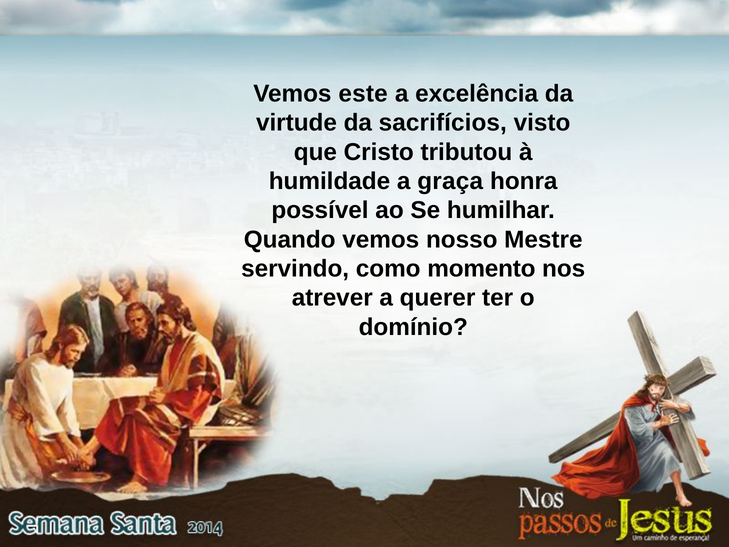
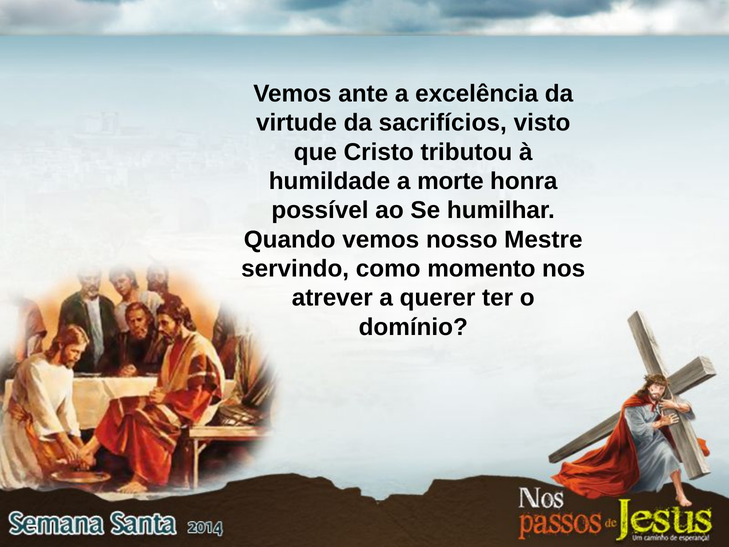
este: este -> ante
graça: graça -> morte
